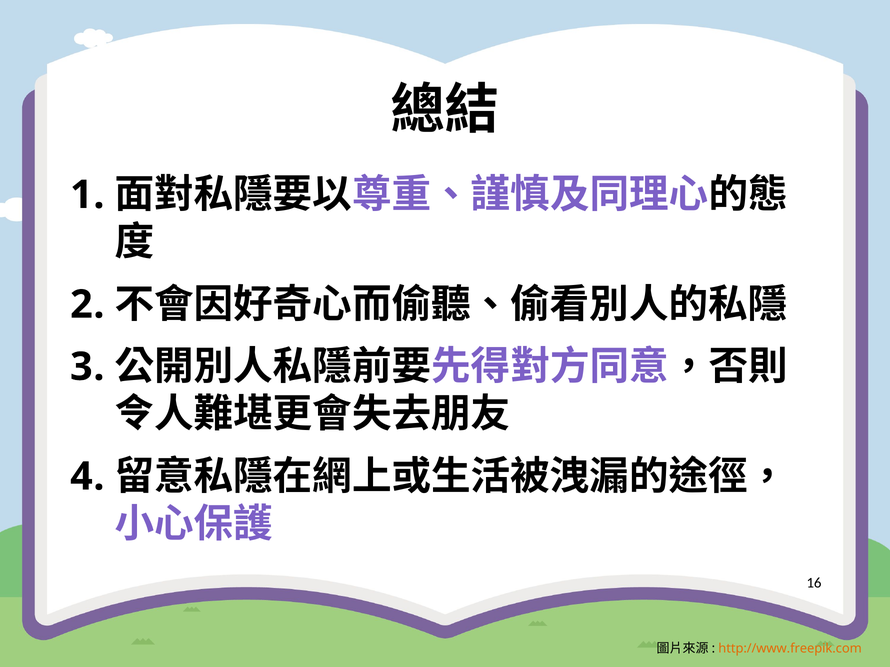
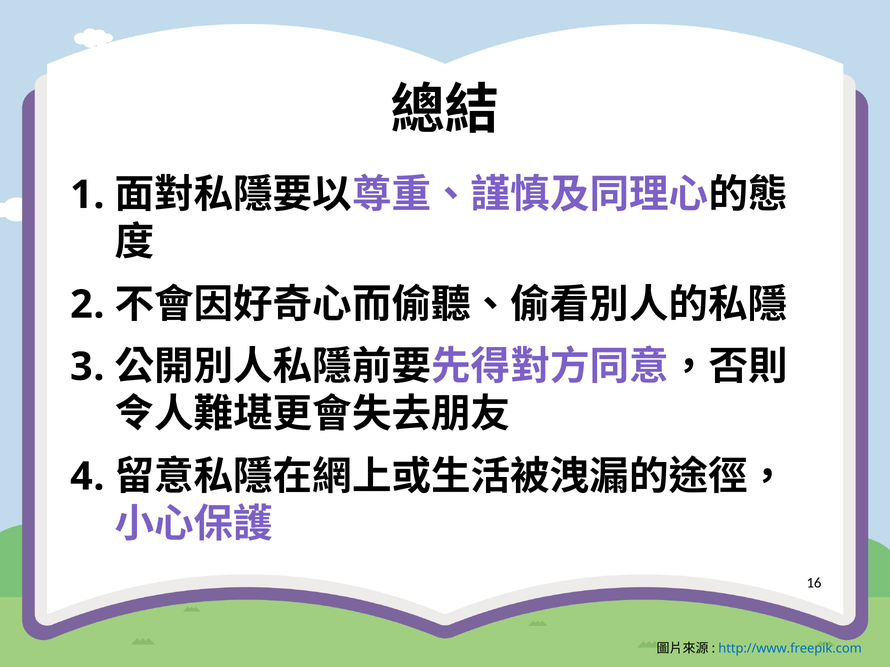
http://www.freepik.com colour: orange -> blue
